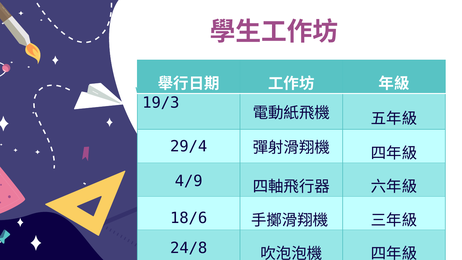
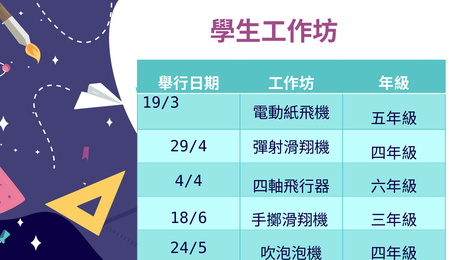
4/9: 4/9 -> 4/4
24/8: 24/8 -> 24/5
